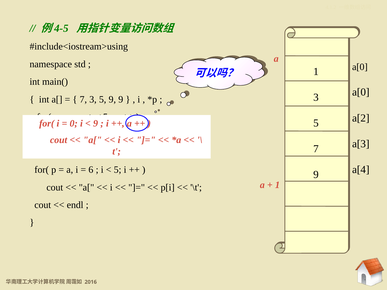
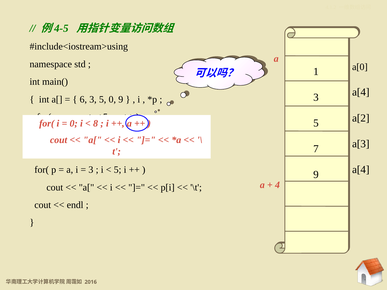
a[0 at (361, 92): a[0 -> a[4
7 at (83, 99): 7 -> 6
5 9: 9 -> 0
9 at (96, 124): 9 -> 8
6 at (91, 170): 6 -> 3
1 at (277, 185): 1 -> 4
